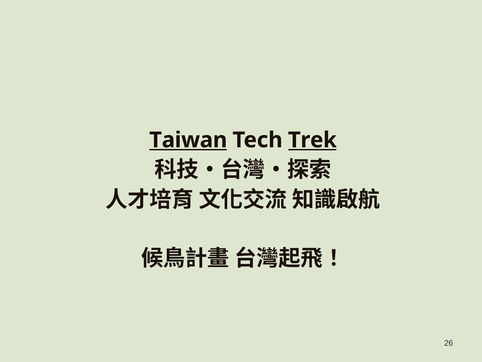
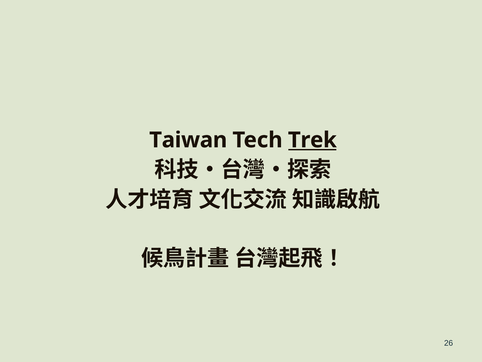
Taiwan underline: present -> none
